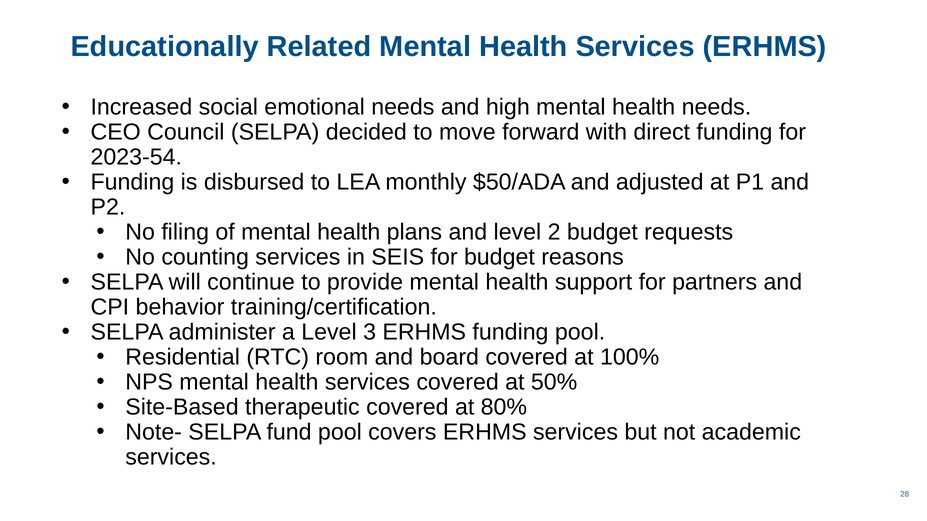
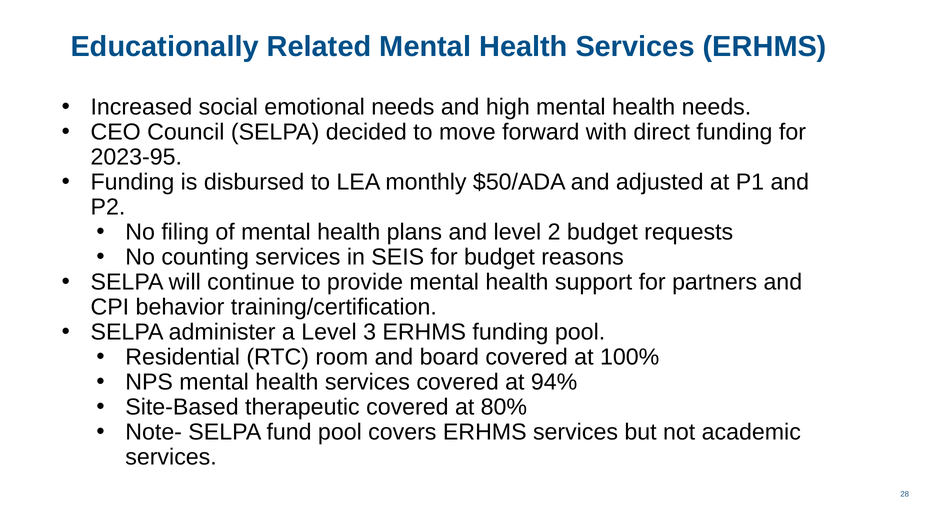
2023-54: 2023-54 -> 2023-95
50%: 50% -> 94%
